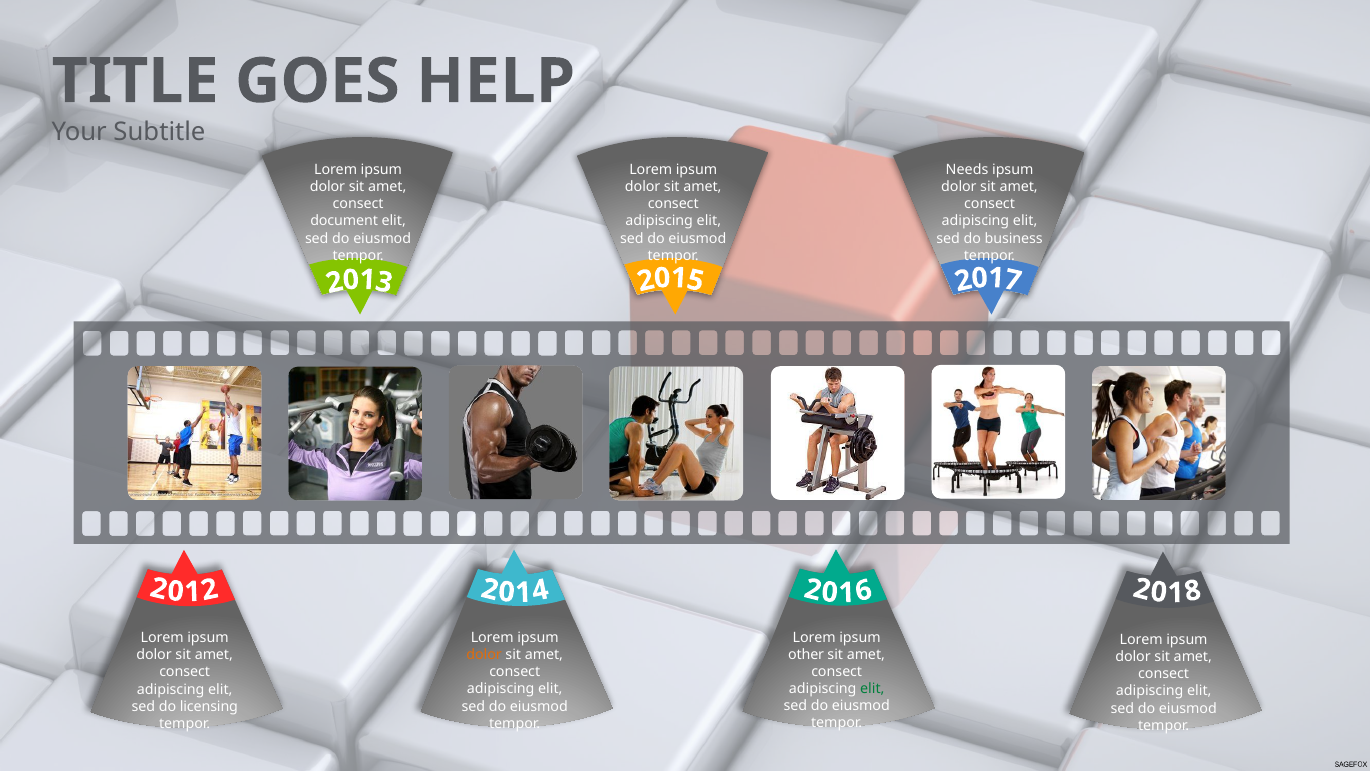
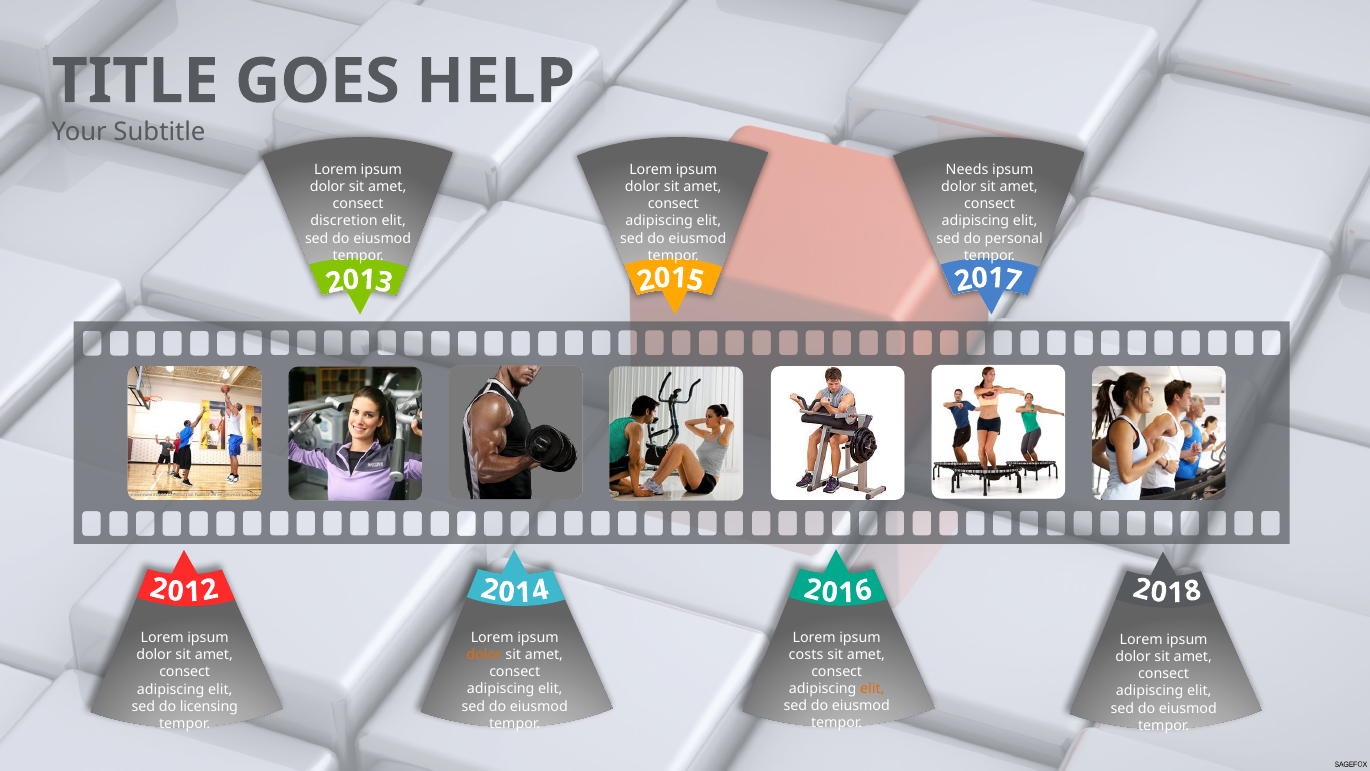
document: document -> discretion
business: business -> personal
other: other -> costs
elit at (872, 689) colour: green -> orange
